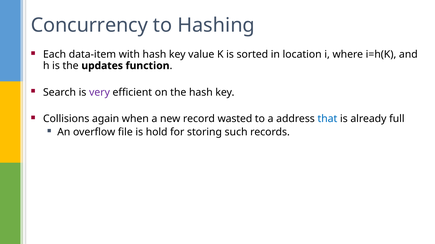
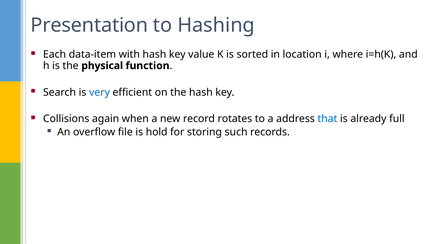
Concurrency: Concurrency -> Presentation
updates: updates -> physical
very colour: purple -> blue
wasted: wasted -> rotates
